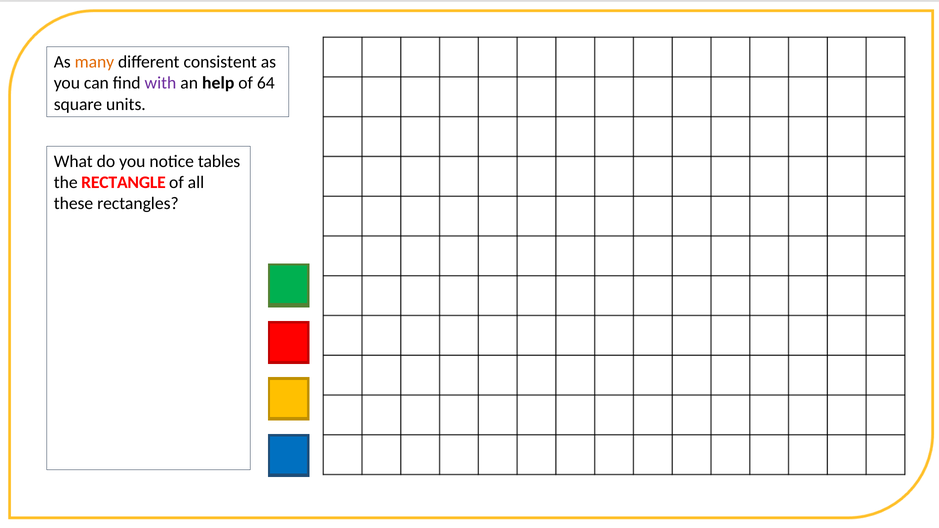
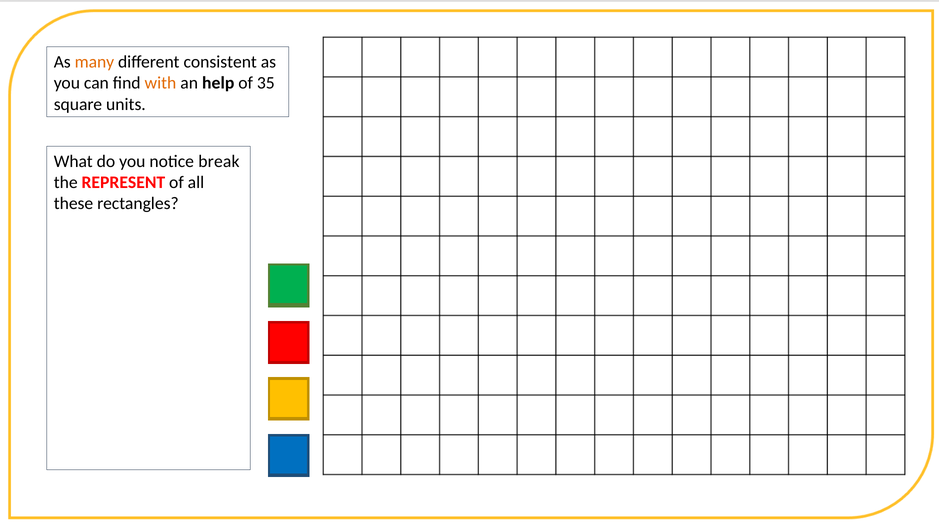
with colour: purple -> orange
64: 64 -> 35
tables: tables -> break
RECTANGLE: RECTANGLE -> REPRESENT
